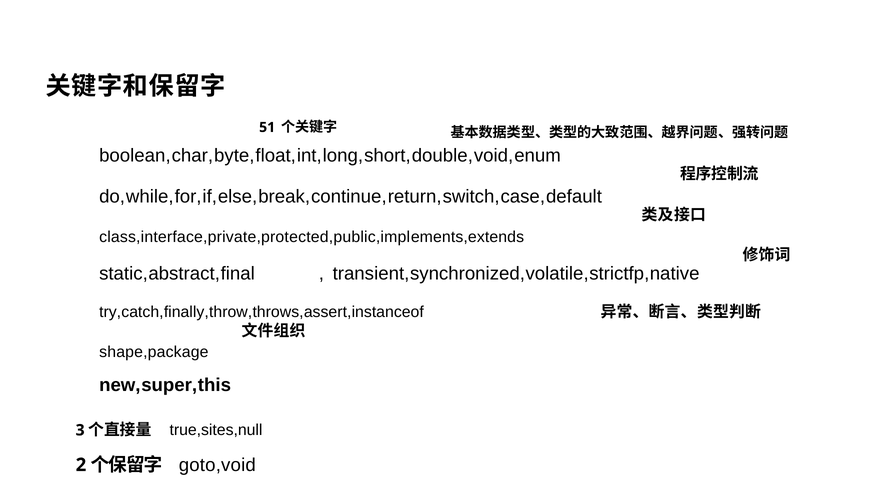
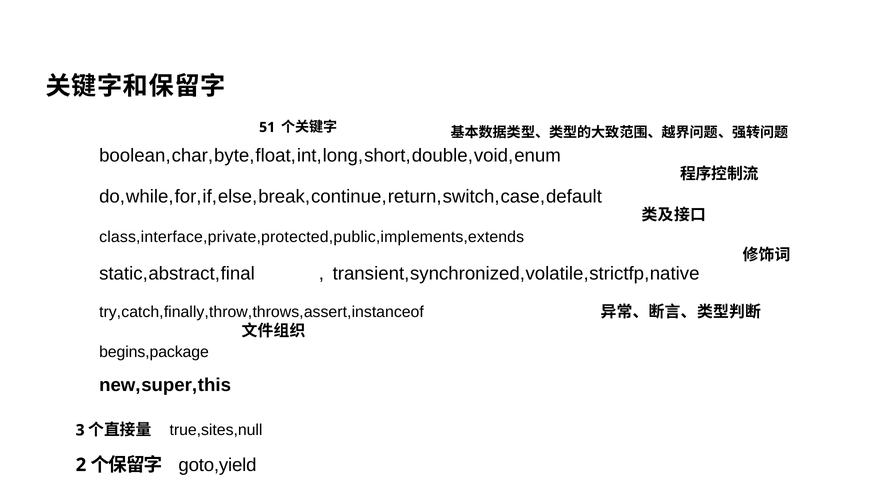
shape,package: shape,package -> begins,package
goto,void: goto,void -> goto,yield
